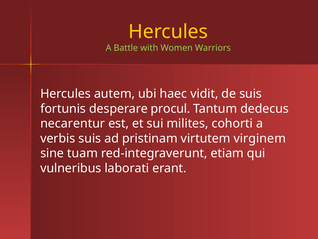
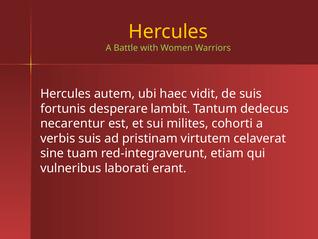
procul: procul -> lambit
virginem: virginem -> celaverat
